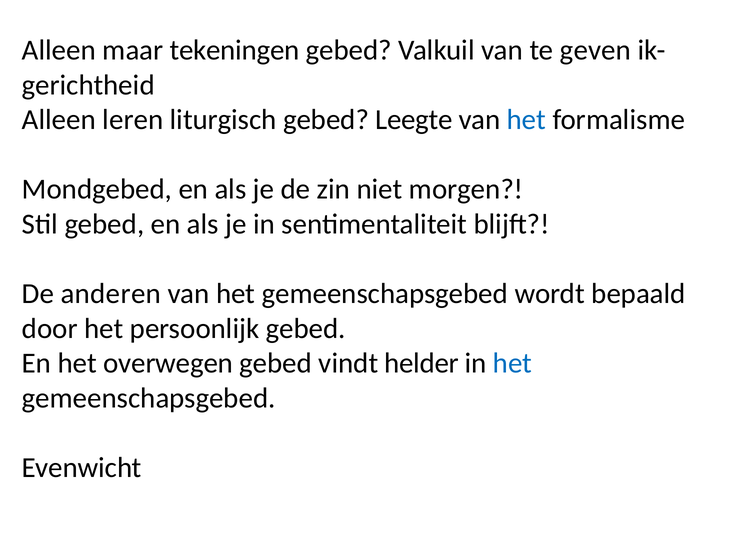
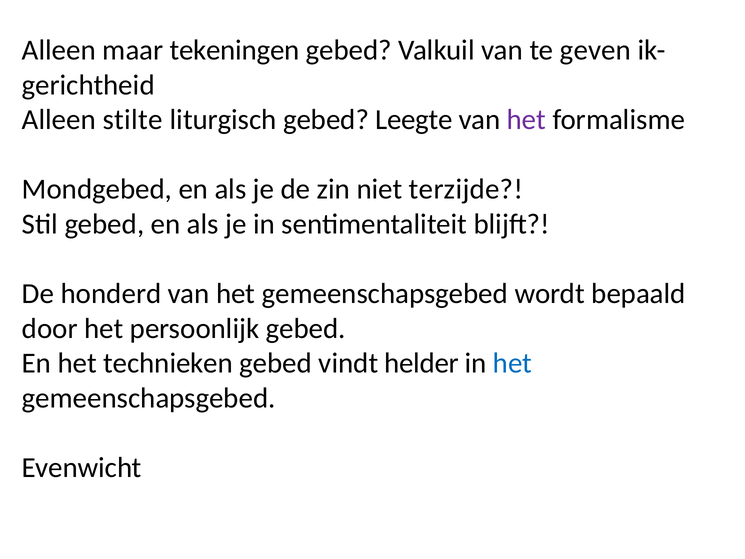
leren: leren -> stilte
het at (526, 120) colour: blue -> purple
morgen: morgen -> terzijde
anderen: anderen -> honderd
overwegen: overwegen -> technieken
